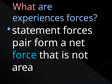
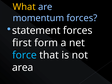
What colour: pink -> yellow
experiences: experiences -> momentum
pair: pair -> first
